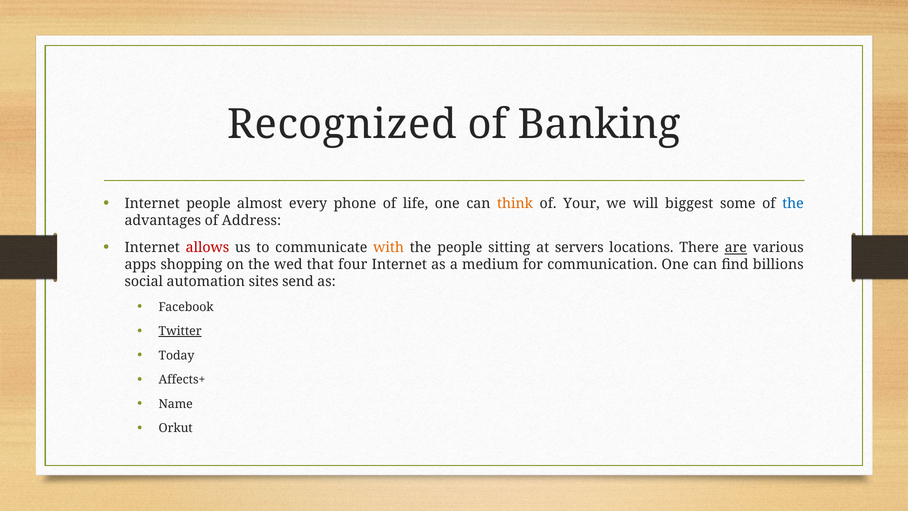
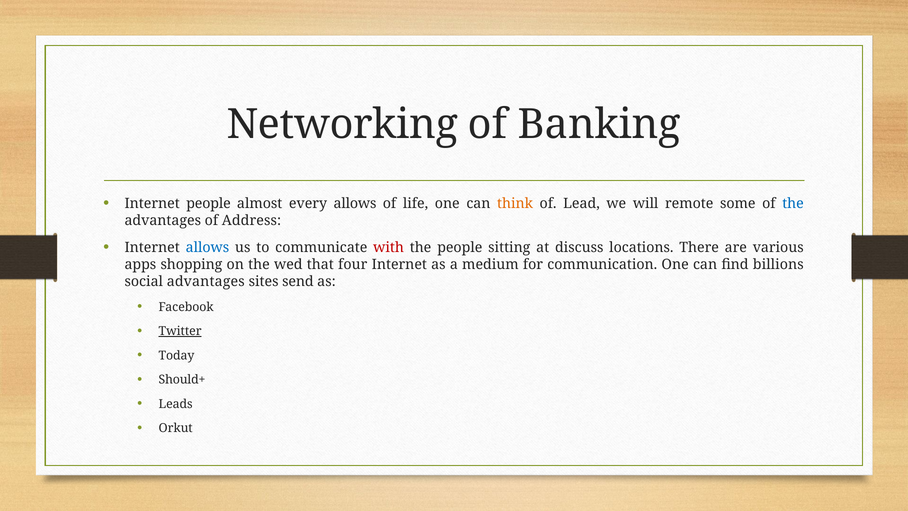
Recognized: Recognized -> Networking
every phone: phone -> allows
Your: Your -> Lead
biggest: biggest -> remote
allows at (207, 248) colour: red -> blue
with colour: orange -> red
servers: servers -> discuss
are underline: present -> none
social automation: automation -> advantages
Affects+: Affects+ -> Should+
Name: Name -> Leads
